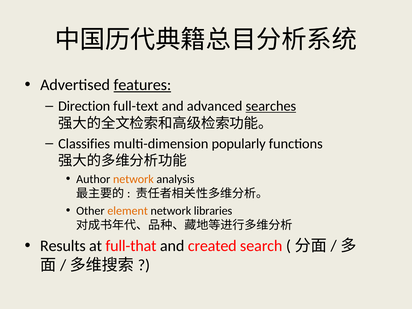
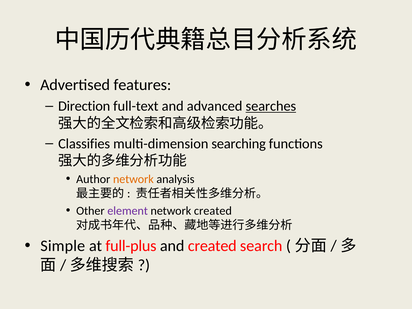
features underline: present -> none
popularly: popularly -> searching
element colour: orange -> purple
network libraries: libraries -> created
Results: Results -> Simple
full-that: full-that -> full-plus
